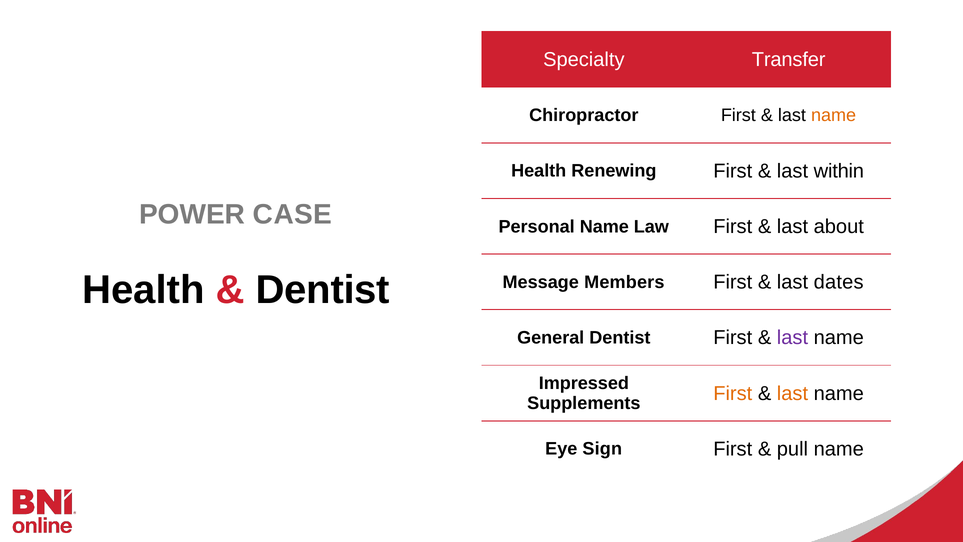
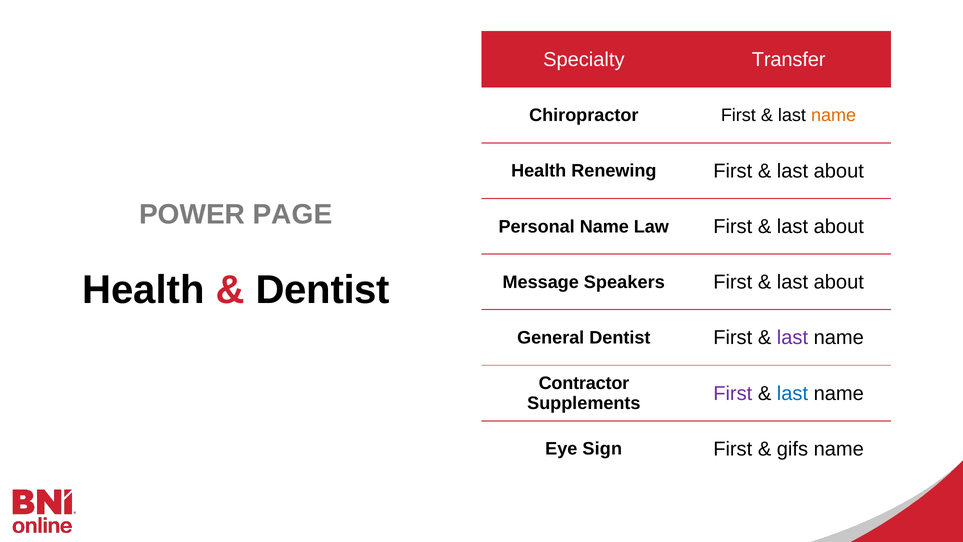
within at (839, 171): within -> about
CASE: CASE -> PAGE
Members: Members -> Speakers
dates at (839, 282): dates -> about
Impressed: Impressed -> Contractor
First at (733, 393) colour: orange -> purple
last at (792, 393) colour: orange -> blue
pull: pull -> gifs
